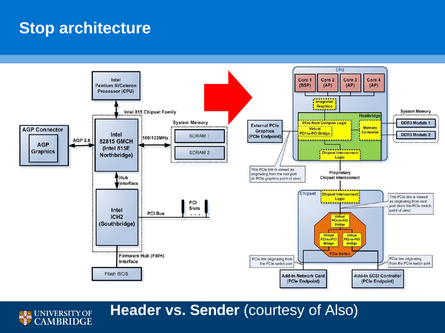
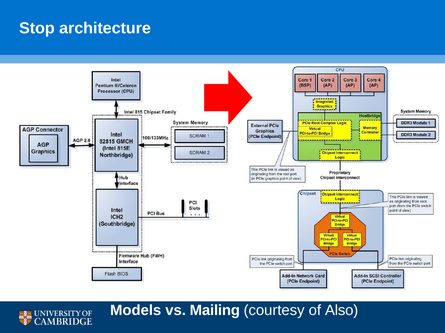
Header: Header -> Models
Sender: Sender -> Mailing
